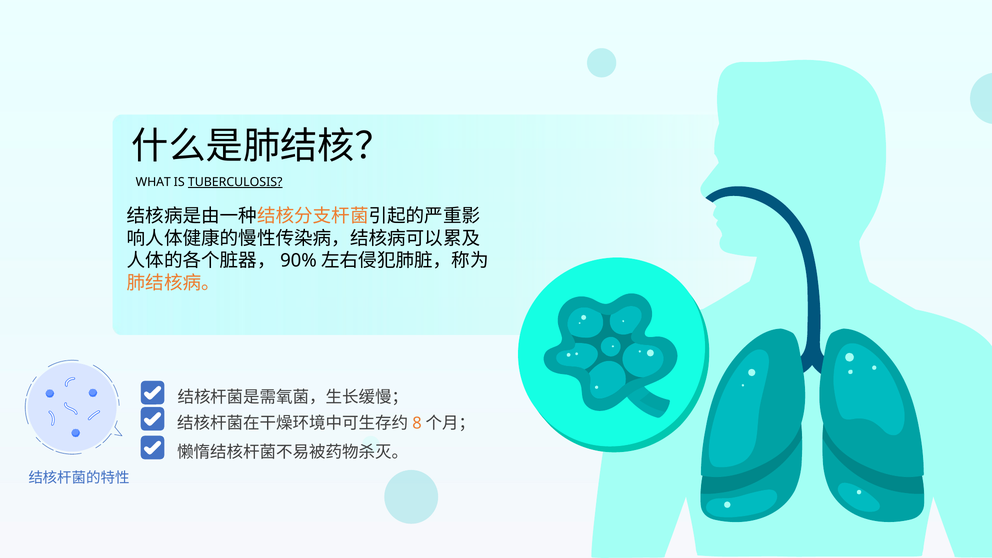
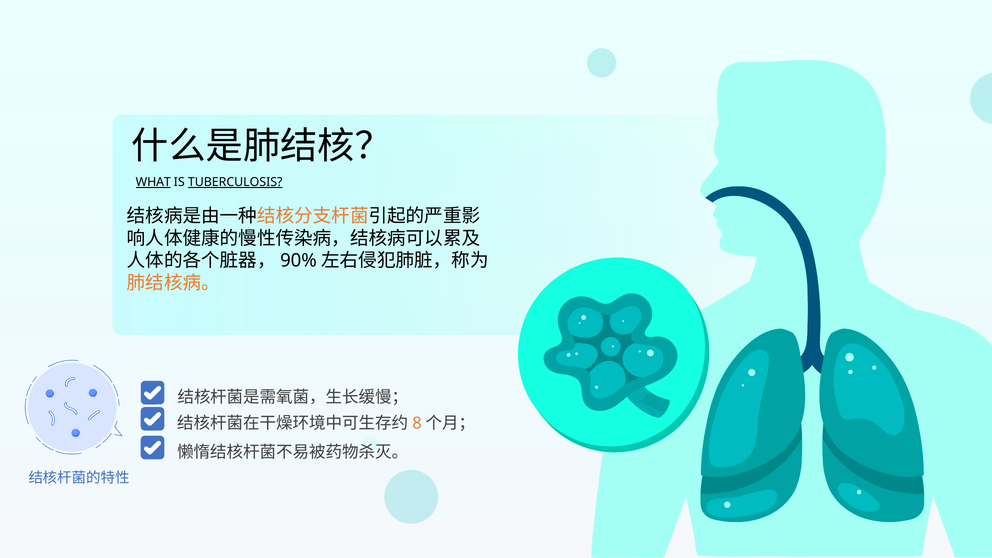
WHAT underline: none -> present
